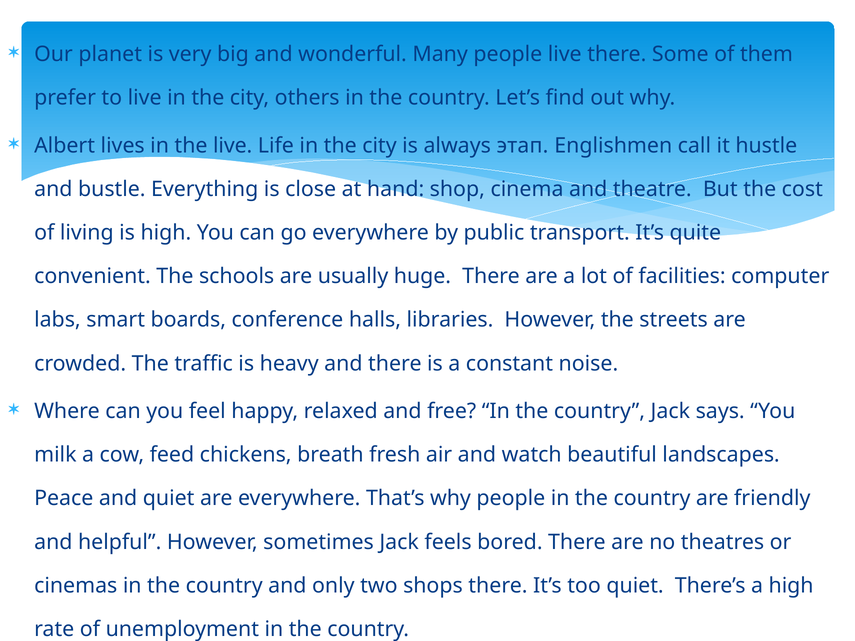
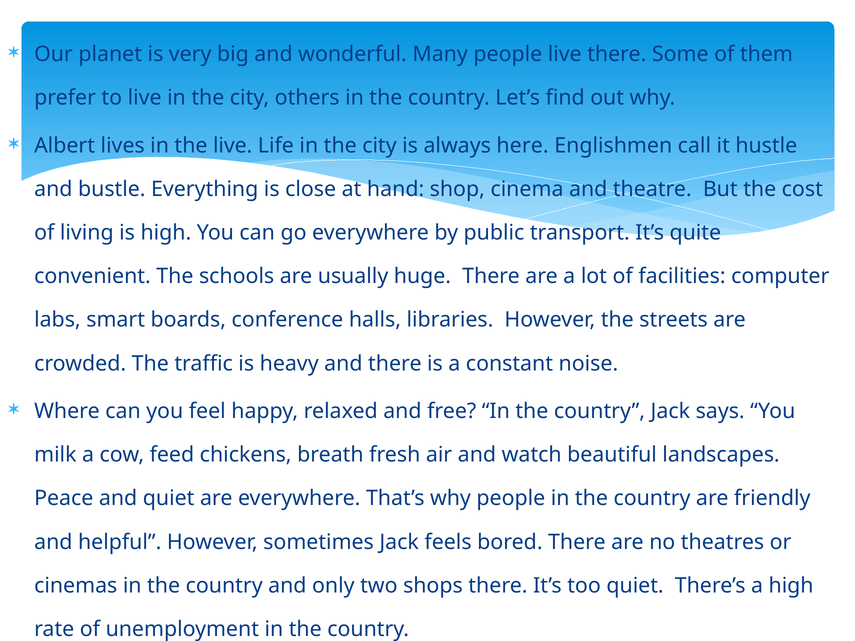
этап: этап -> here
